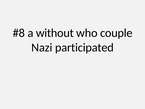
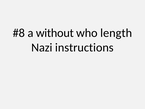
couple: couple -> length
participated: participated -> instructions
